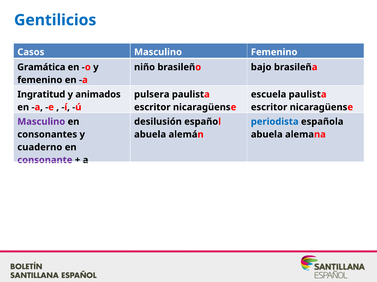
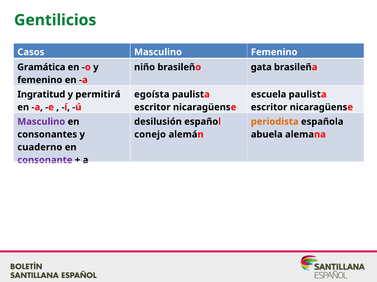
Gentilicios colour: blue -> green
bajo: bajo -> gata
animados: animados -> permitirá
pulsera: pulsera -> egoísta
periodista colour: blue -> orange
abuela at (150, 135): abuela -> conejo
